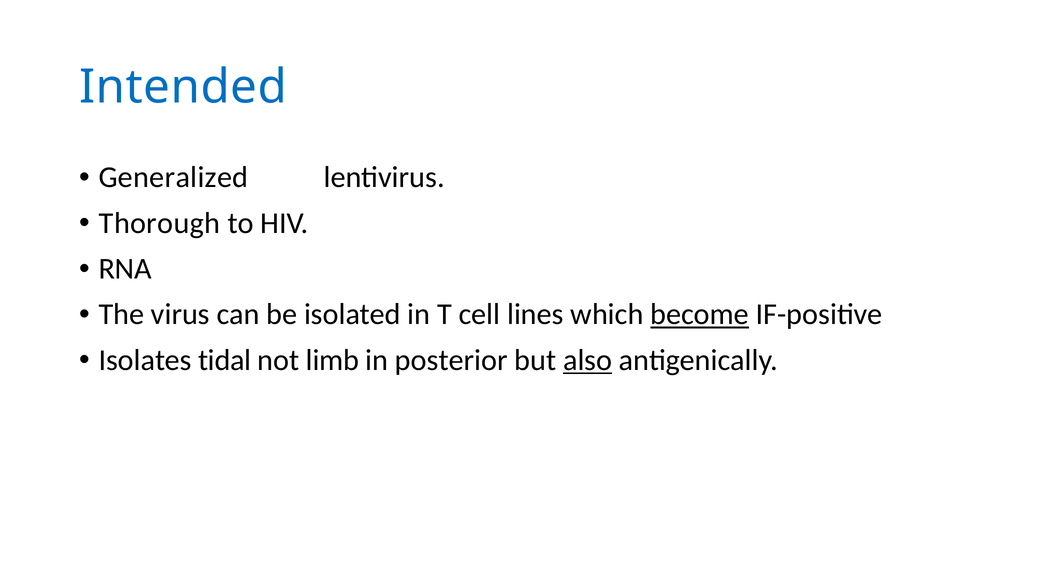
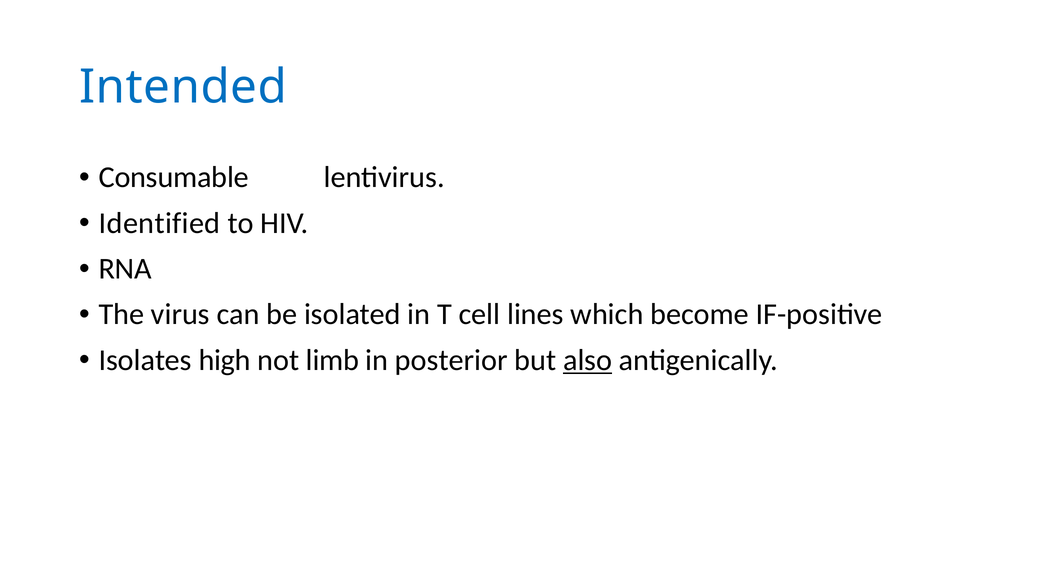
Generalized: Generalized -> Consumable
Thorough: Thorough -> Identified
become underline: present -> none
tidal: tidal -> high
